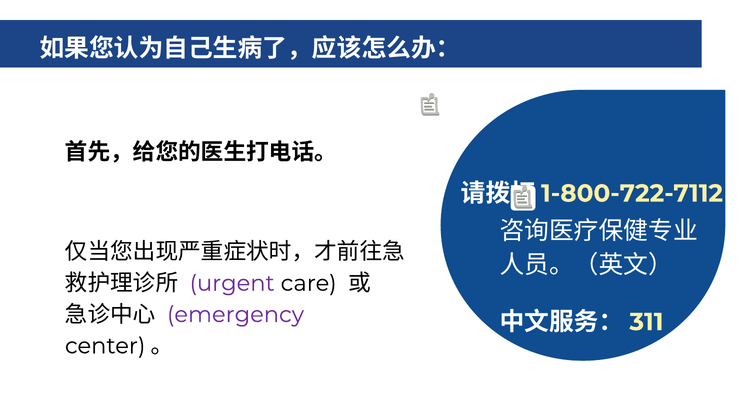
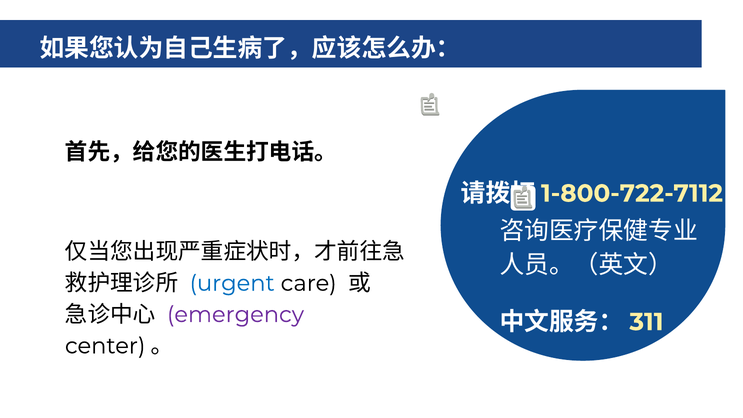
urgent colour: purple -> blue
